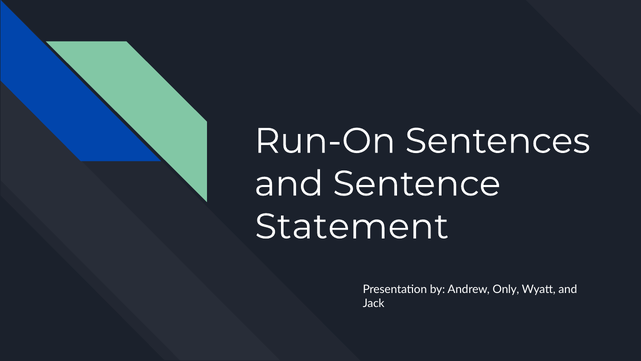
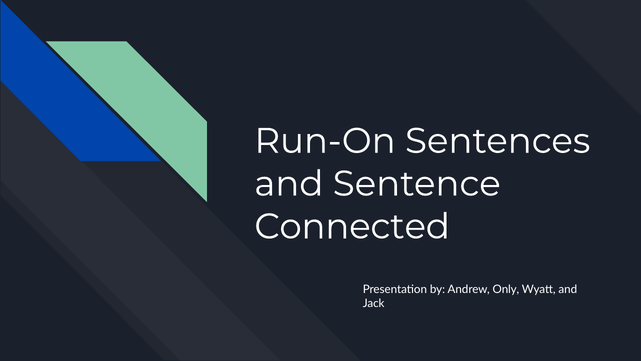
Statement: Statement -> Connected
